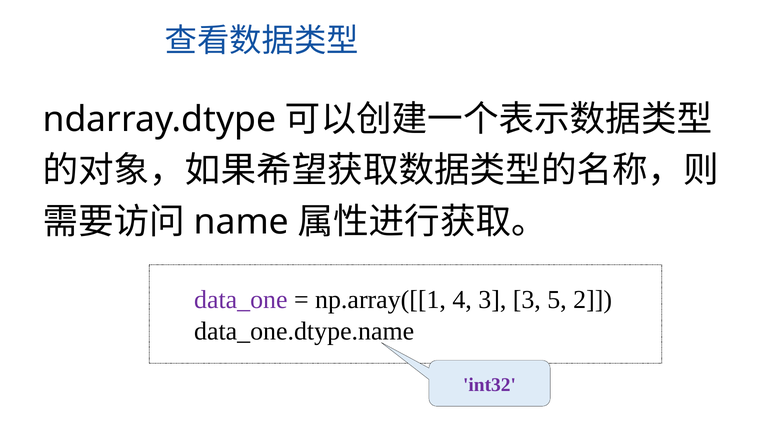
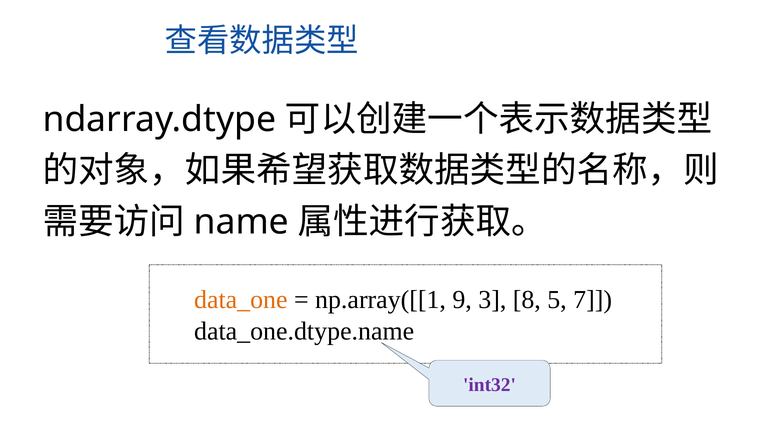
data_one colour: purple -> orange
4: 4 -> 9
3 3: 3 -> 8
2: 2 -> 7
